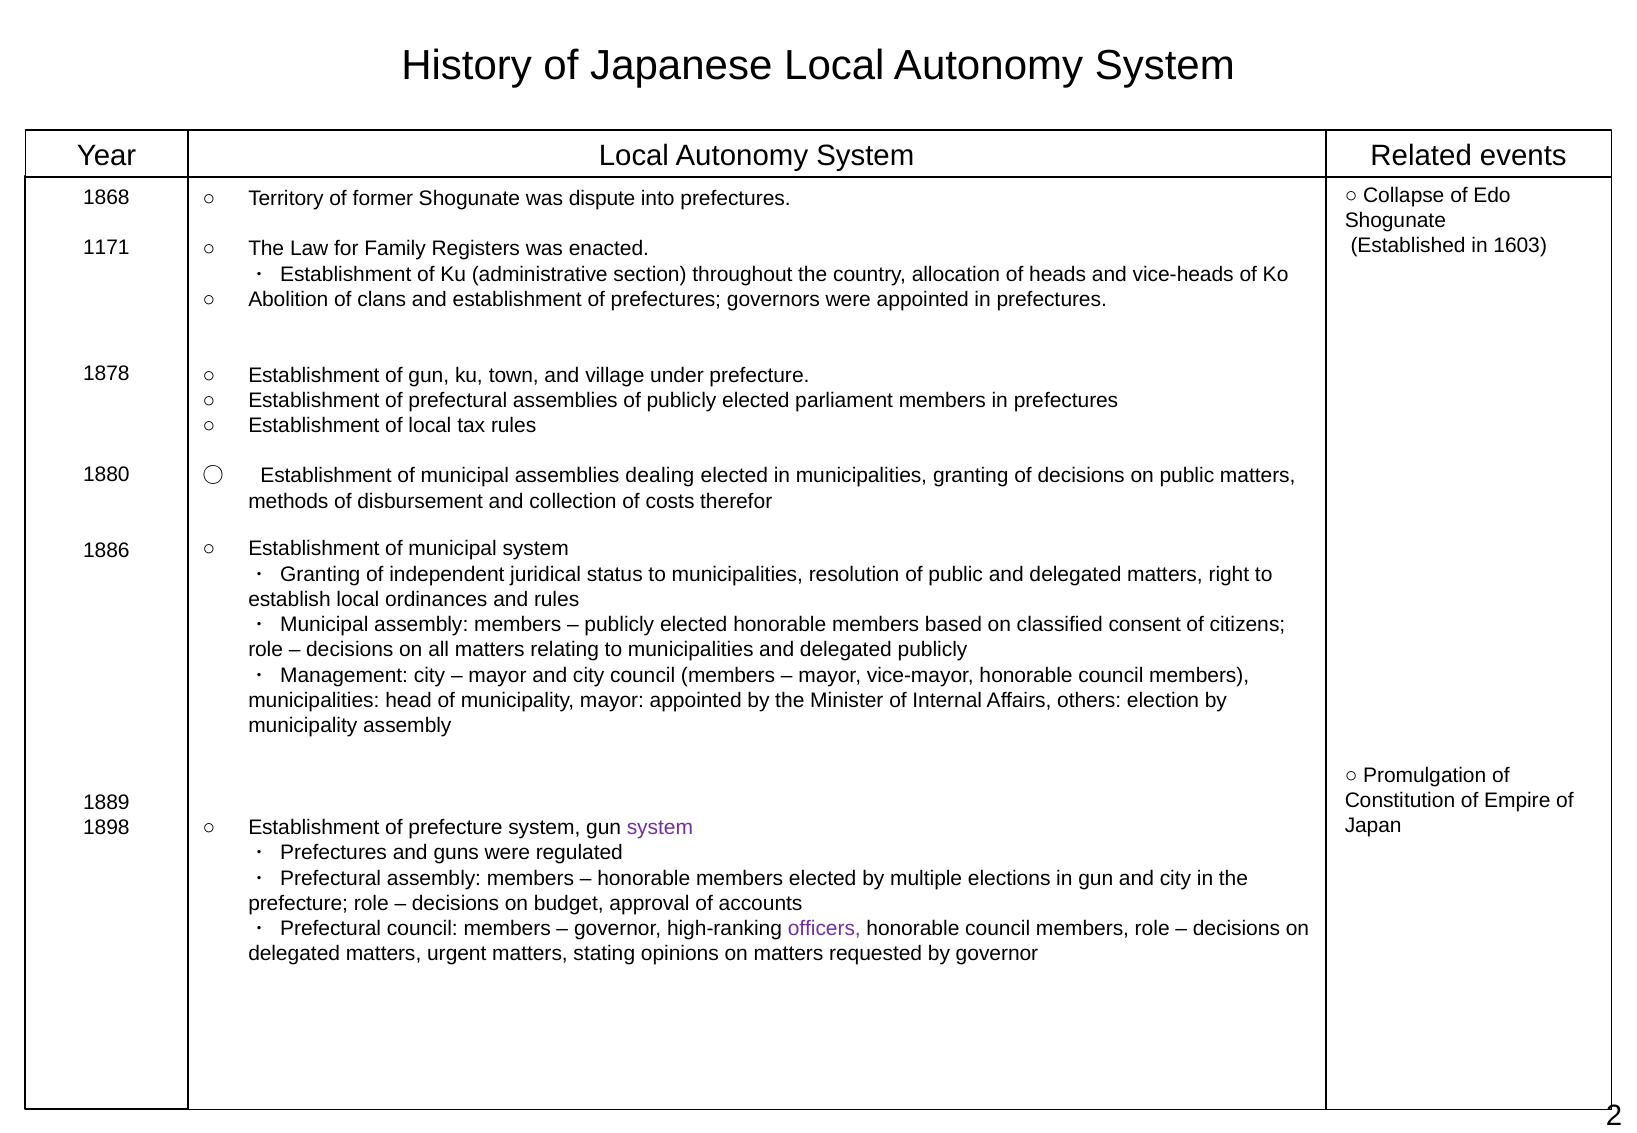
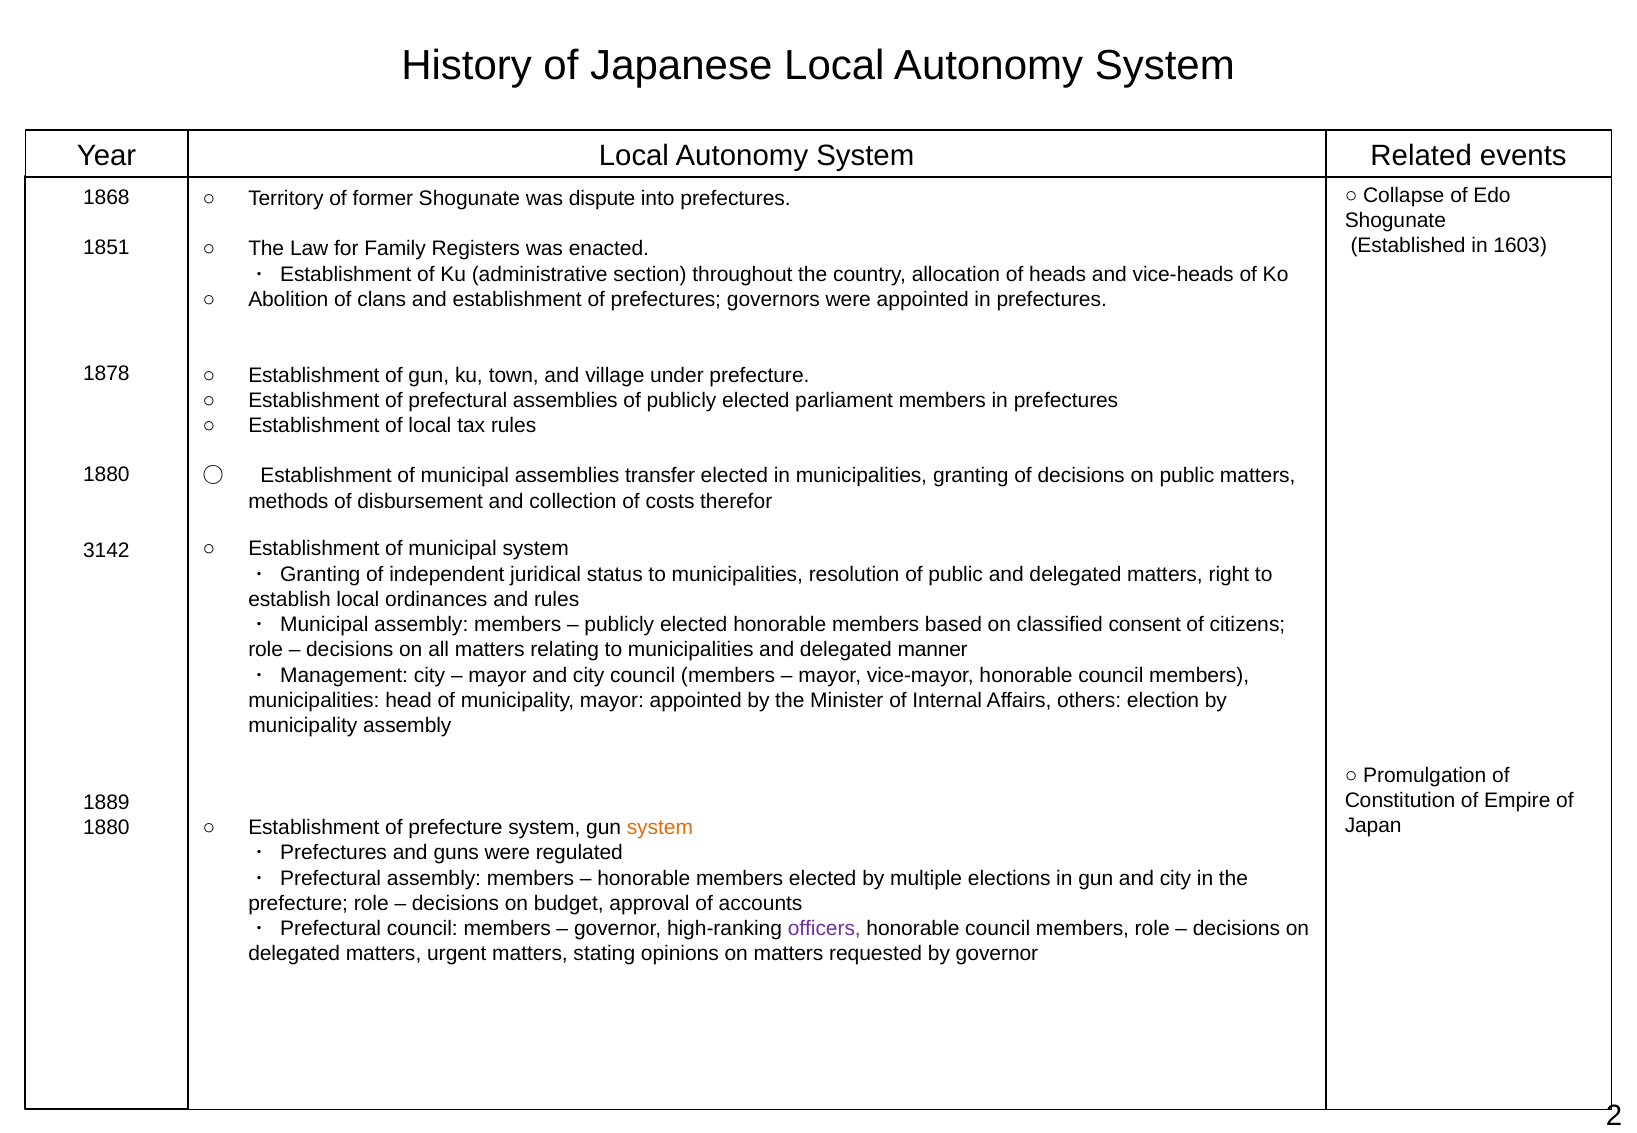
1171: 1171 -> 1851
dealing: dealing -> transfer
1886: 1886 -> 3142
delegated publicly: publicly -> manner
system at (660, 828) colour: purple -> orange
1898 at (106, 828): 1898 -> 1880
